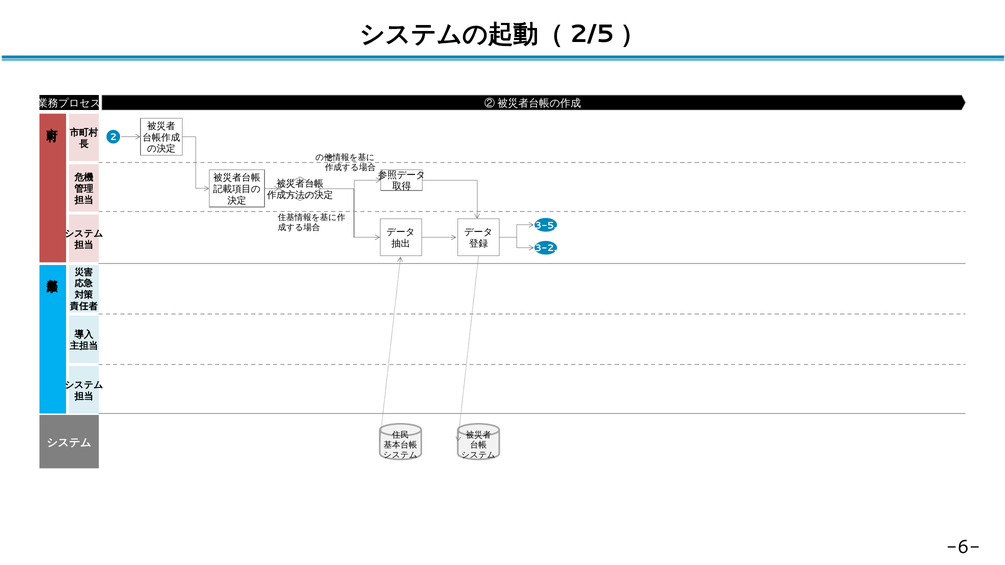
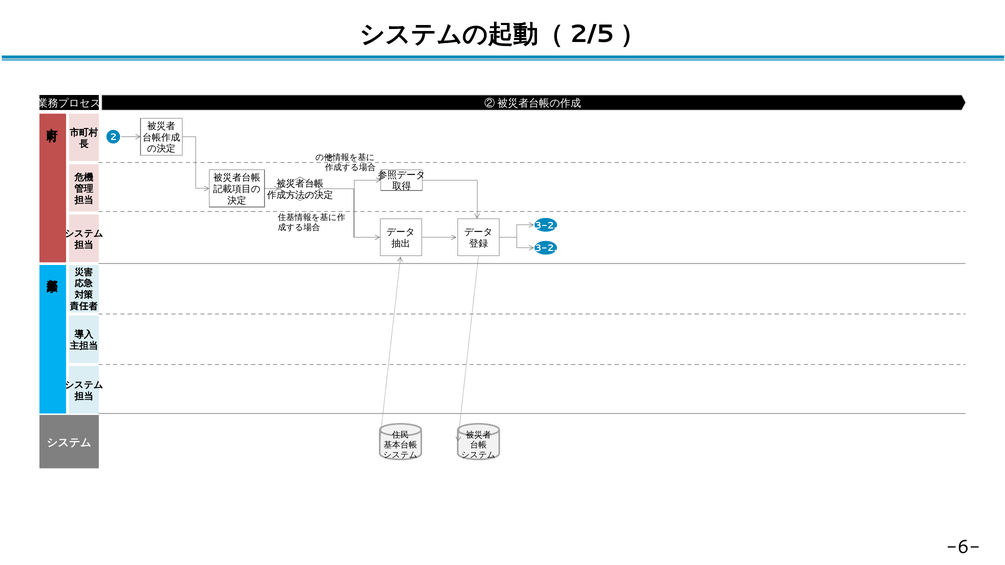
3-5 at (546, 226): 3-5 -> 3-2
